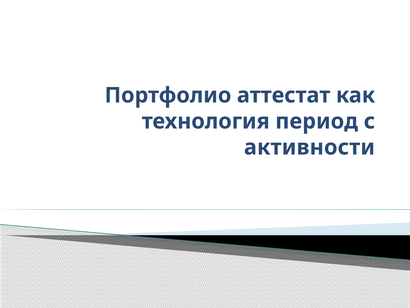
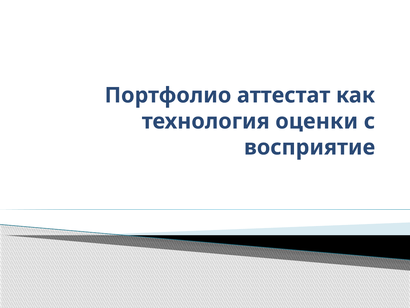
период: период -> оценки
активности: активности -> восприятие
